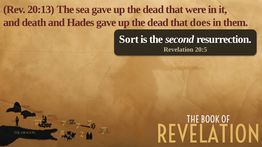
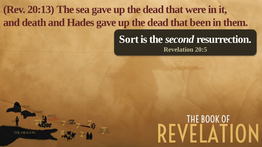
does: does -> been
